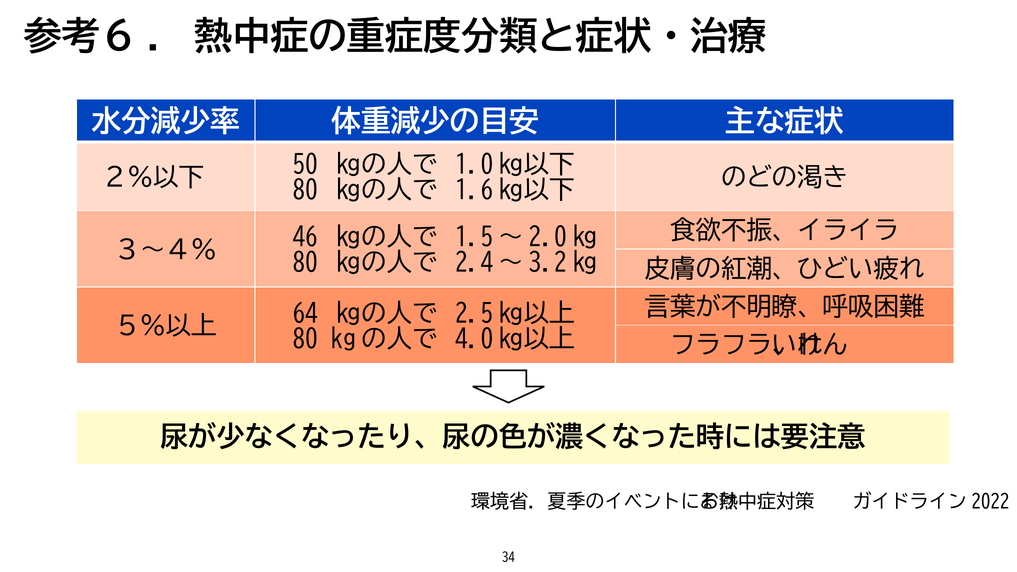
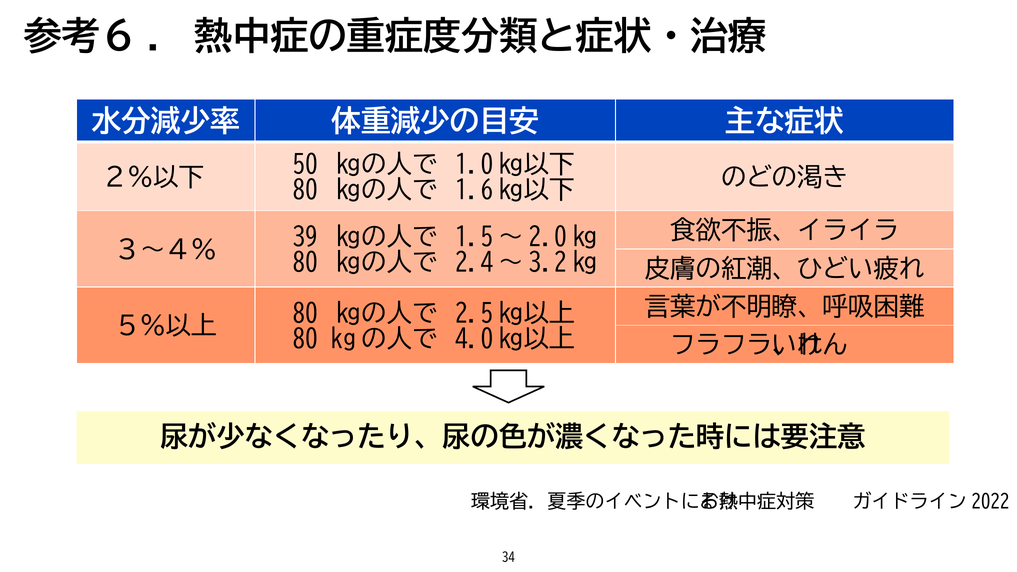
46: 46 -> 39
64 at (305, 314): 64 -> 80
